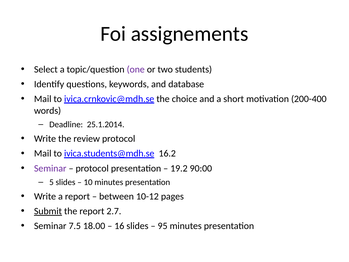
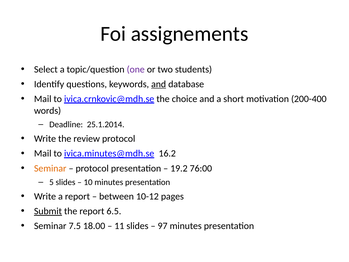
and at (159, 84) underline: none -> present
ivica.students@mdh.se: ivica.students@mdh.se -> ivica.minutes@mdh.se
Seminar at (50, 168) colour: purple -> orange
90:00: 90:00 -> 76:00
2.7: 2.7 -> 6.5
16: 16 -> 11
95: 95 -> 97
